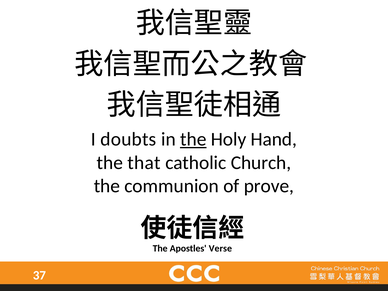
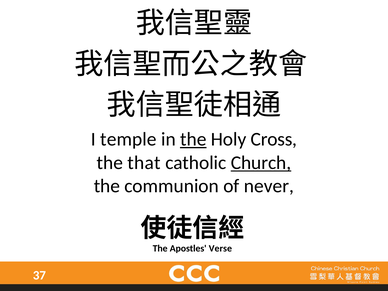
doubts: doubts -> temple
Hand: Hand -> Cross
Church underline: none -> present
prove: prove -> never
